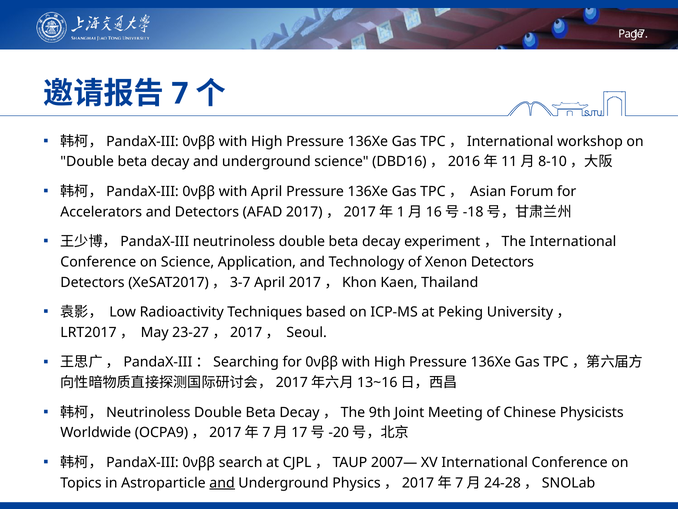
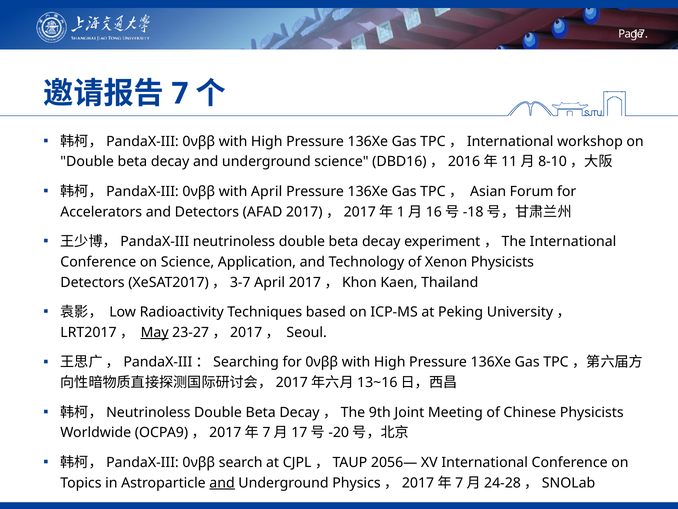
Xenon Detectors: Detectors -> Physicists
May underline: none -> present
2007—: 2007— -> 2056—
